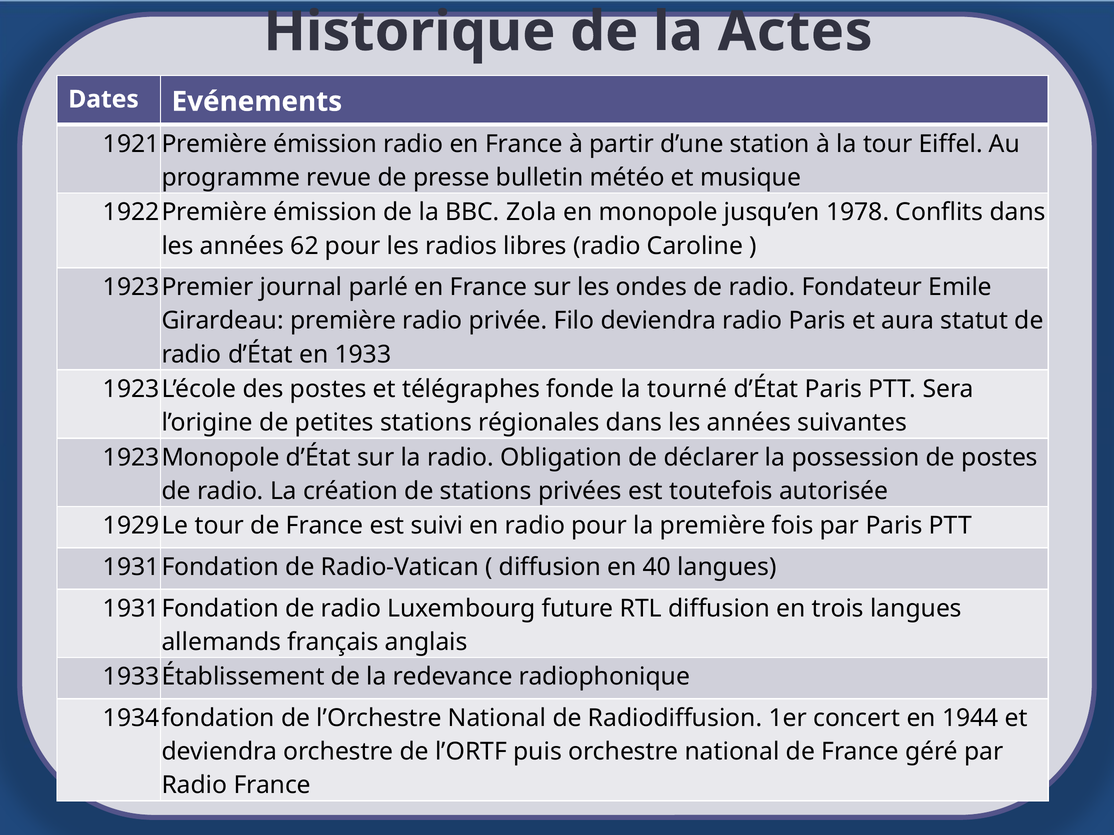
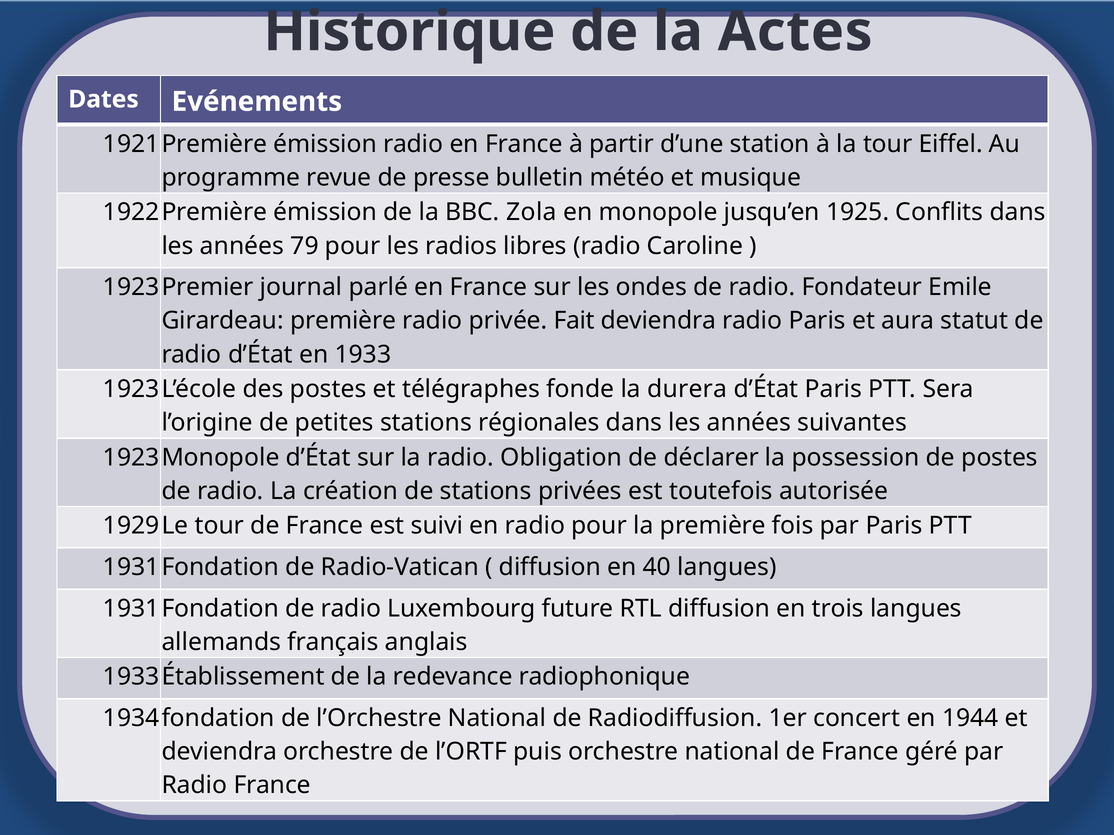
1978: 1978 -> 1925
62: 62 -> 79
Filo: Filo -> Fait
tourné: tourné -> durera
